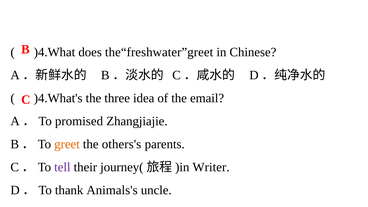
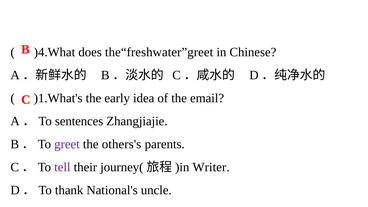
)4.What's: )4.What's -> )1.What's
three: three -> early
promised: promised -> sentences
greet colour: orange -> purple
Animals's: Animals's -> National's
